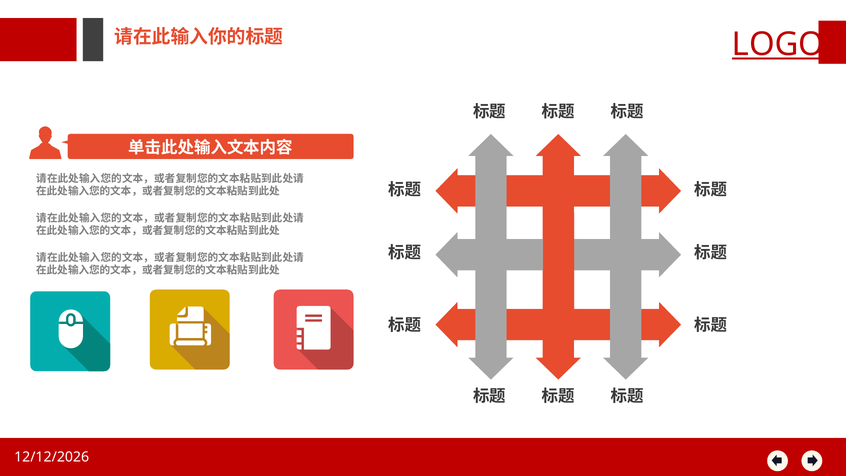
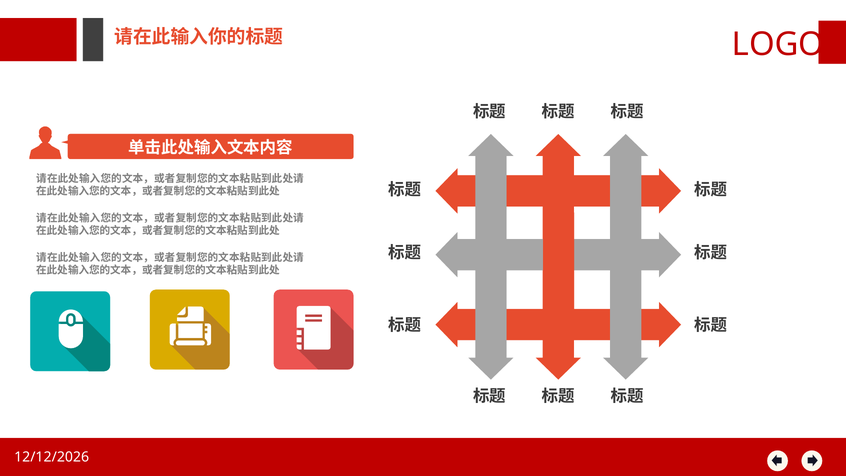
LOGO underline: present -> none
